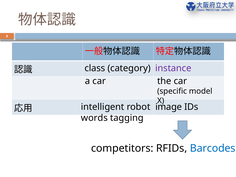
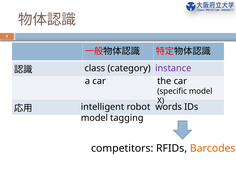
image: image -> words
words at (94, 118): words -> model
Barcodes colour: blue -> orange
